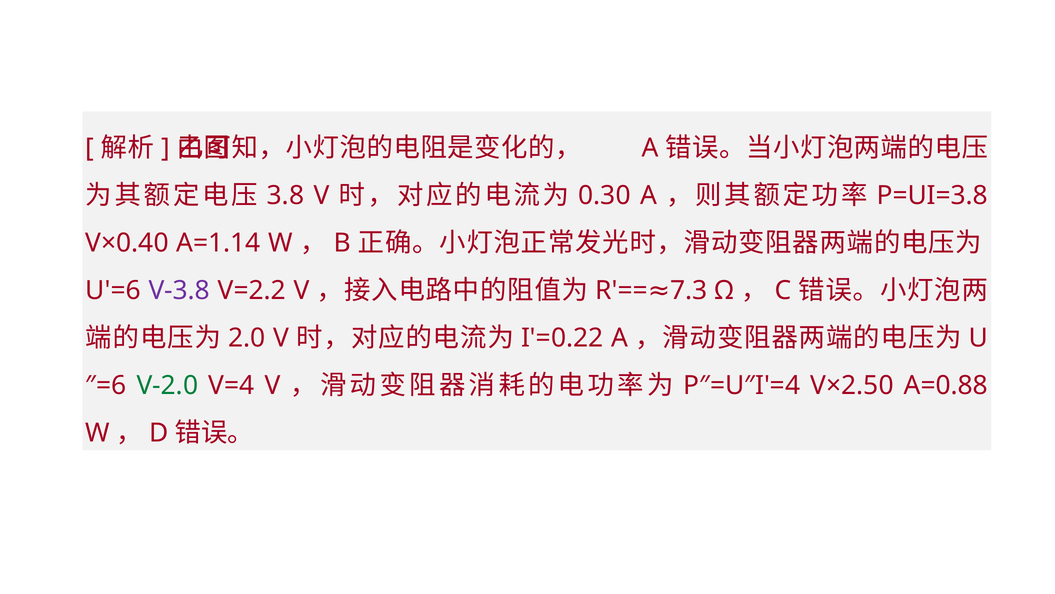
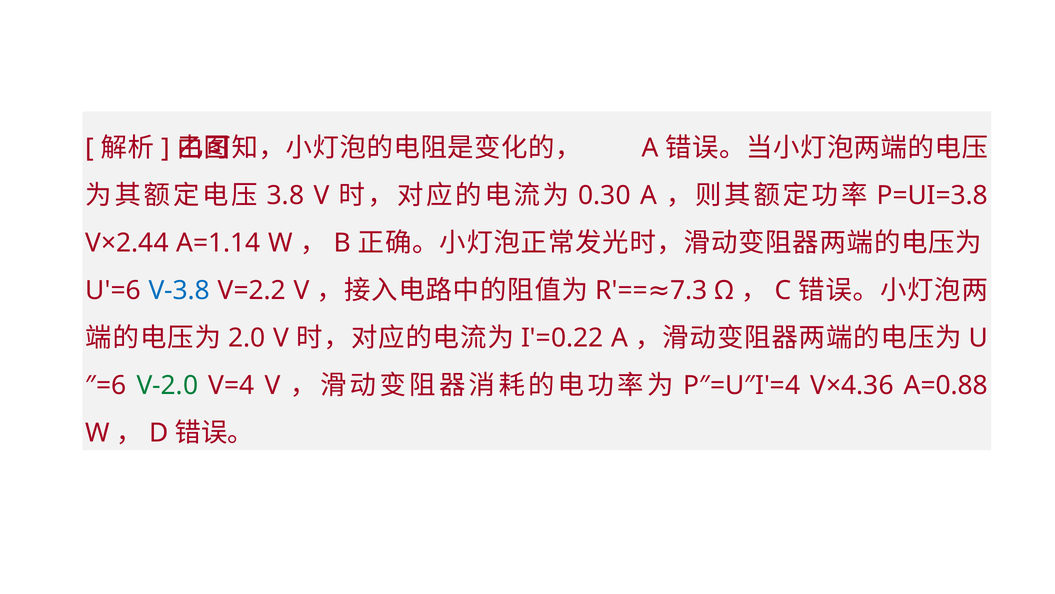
V×0.40: V×0.40 -> V×2.44
V-3.8 colour: purple -> blue
V×2.50: V×2.50 -> V×4.36
